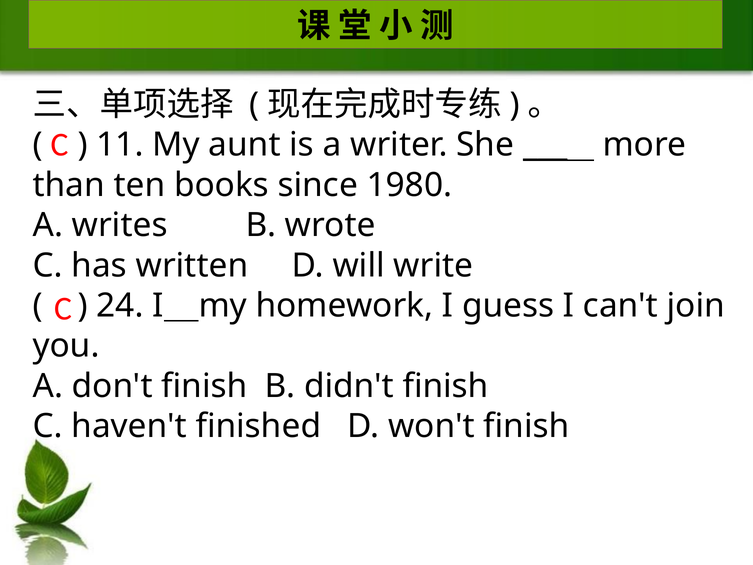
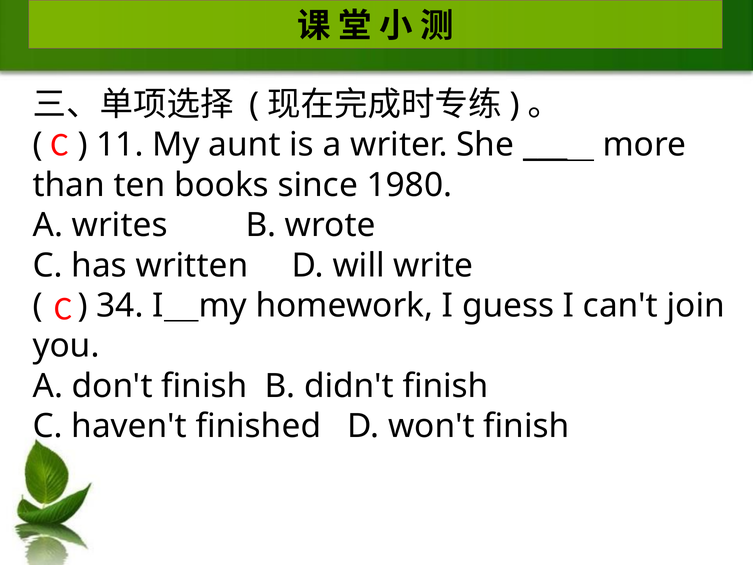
24: 24 -> 34
